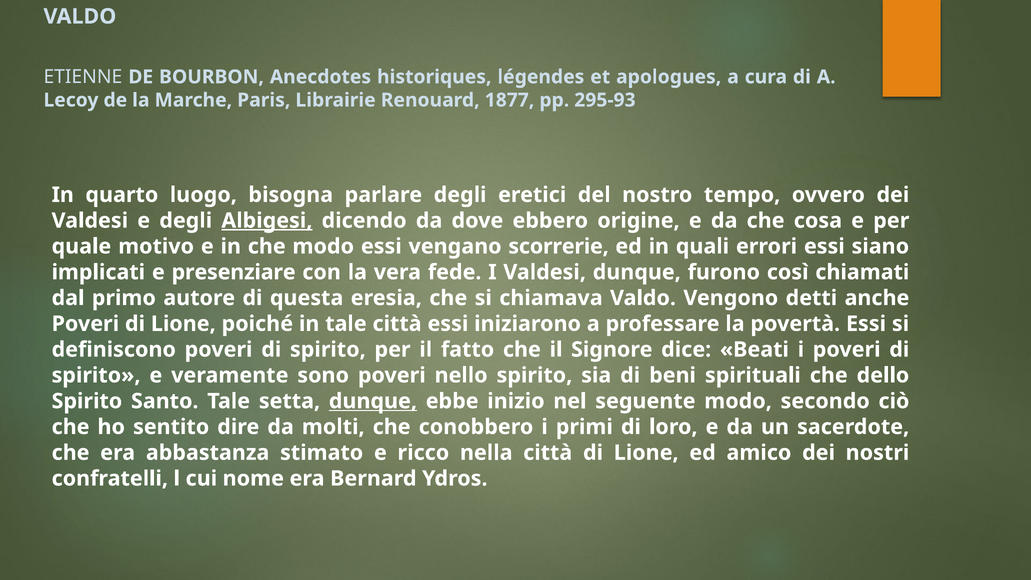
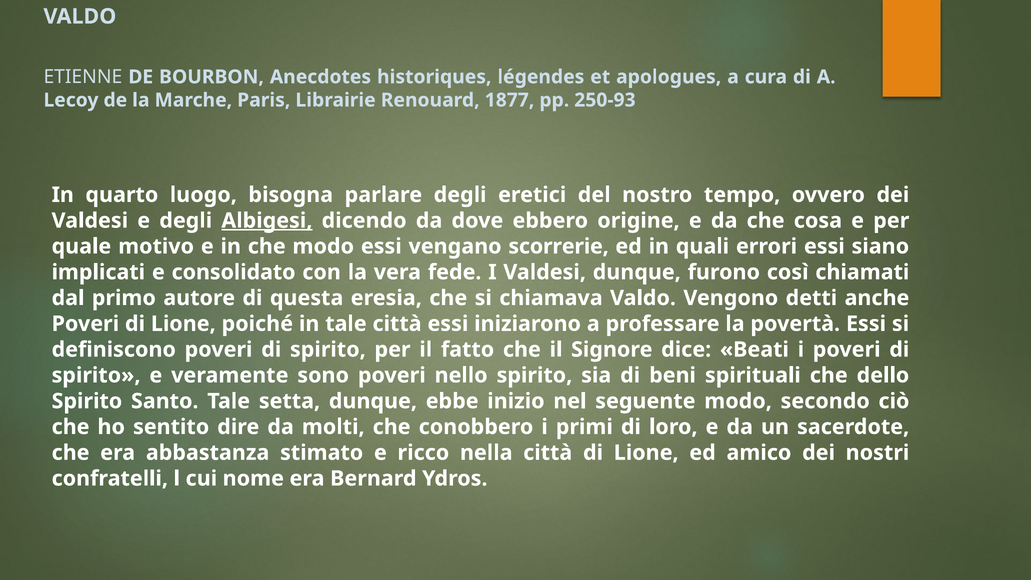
295-93: 295-93 -> 250-93
presenziare: presenziare -> consolidato
dunque at (373, 401) underline: present -> none
